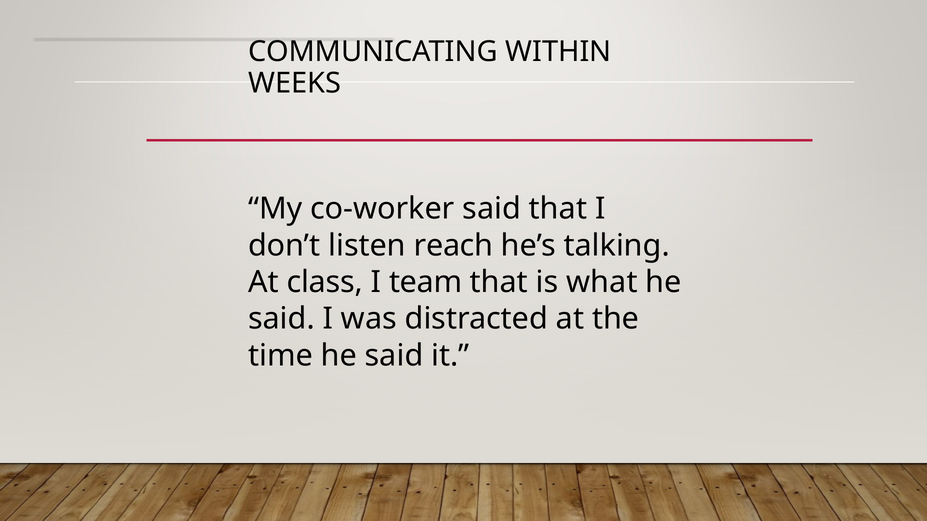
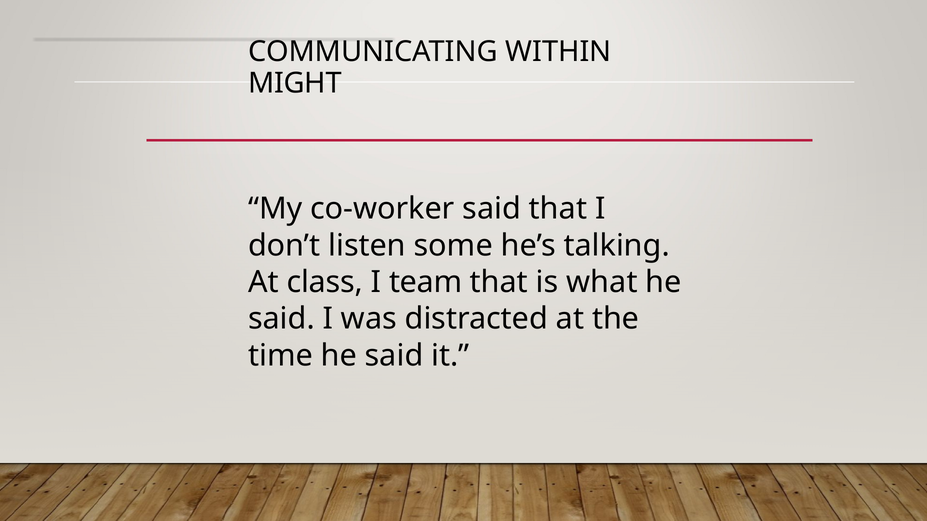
WEEKS: WEEKS -> MIGHT
reach: reach -> some
